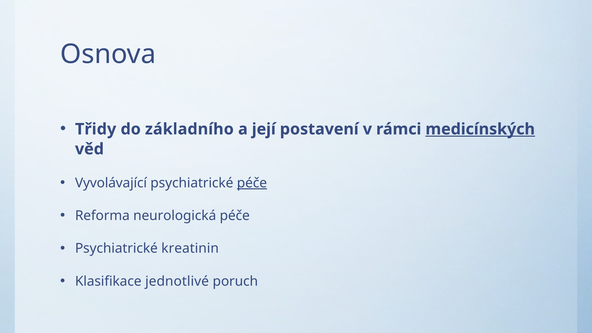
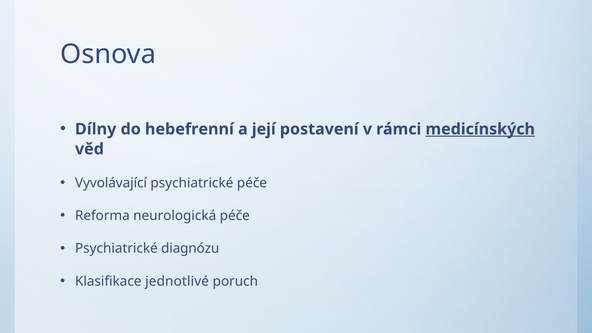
Třidy: Třidy -> Dílny
základního: základního -> hebefrenní
péče at (252, 183) underline: present -> none
kreatinin: kreatinin -> diagnózu
